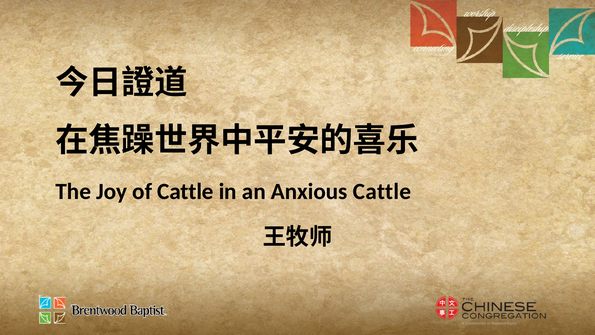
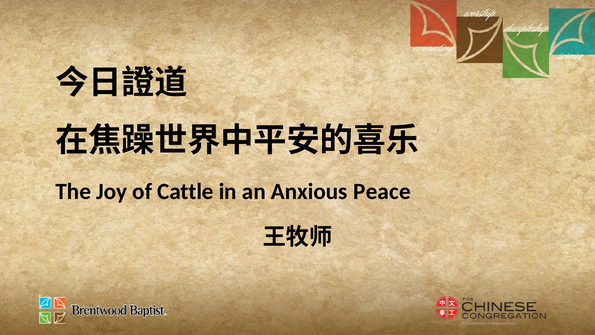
Anxious Cattle: Cattle -> Peace
